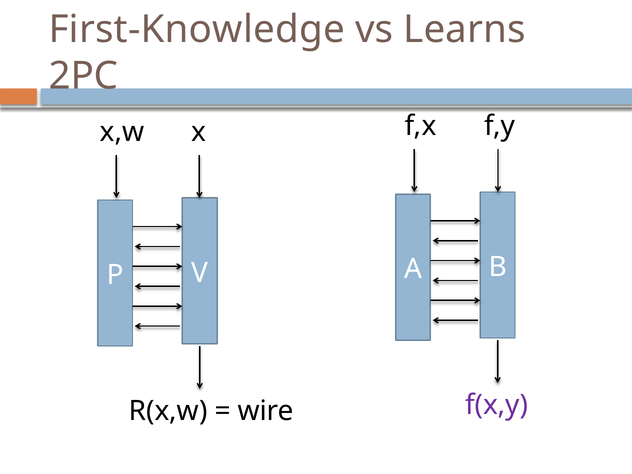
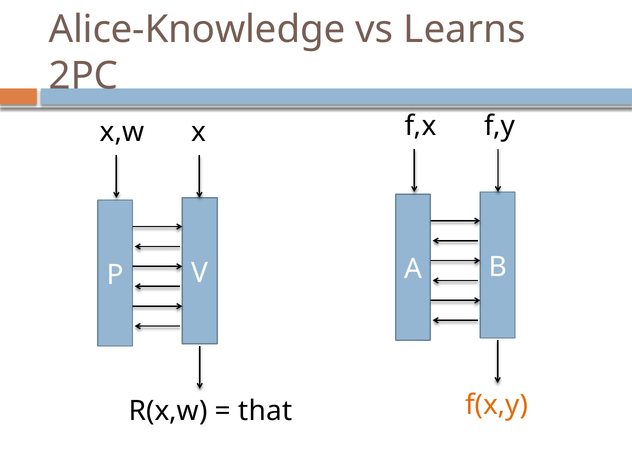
First-Knowledge: First-Knowledge -> Alice-Knowledge
f(x,y colour: purple -> orange
wire: wire -> that
